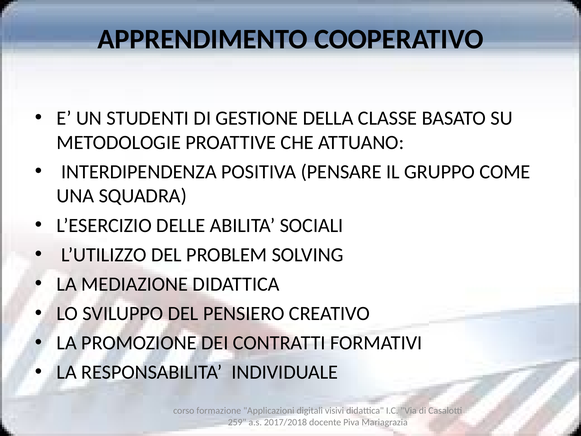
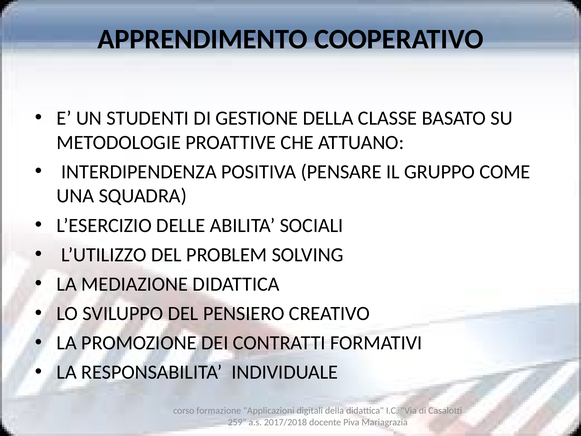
digitali visivi: visivi -> della
